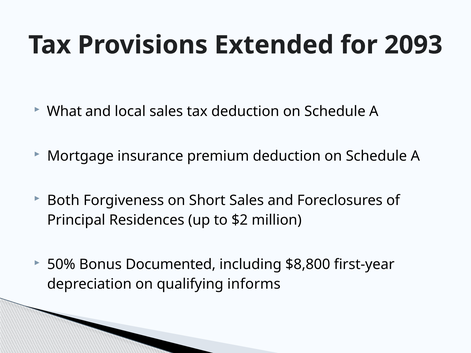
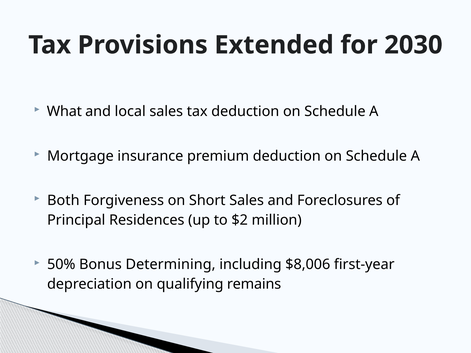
2093: 2093 -> 2030
Documented: Documented -> Determining
$8,800: $8,800 -> $8,006
informs: informs -> remains
